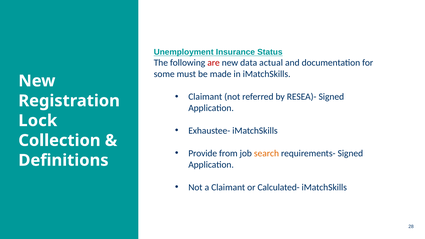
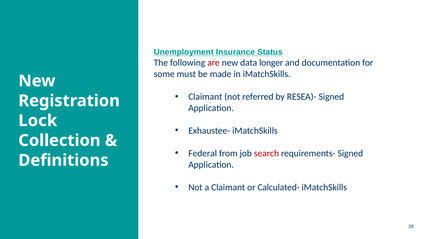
actual: actual -> longer
Provide: Provide -> Federal
search colour: orange -> red
